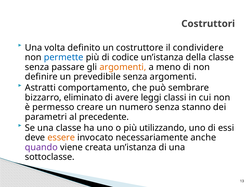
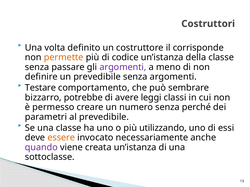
condividere: condividere -> corrisponde
permette colour: blue -> orange
argomenti at (123, 67) colour: orange -> purple
Astratti: Astratti -> Testare
eliminato: eliminato -> potrebbe
stanno: stanno -> perché
al precedente: precedente -> prevedibile
